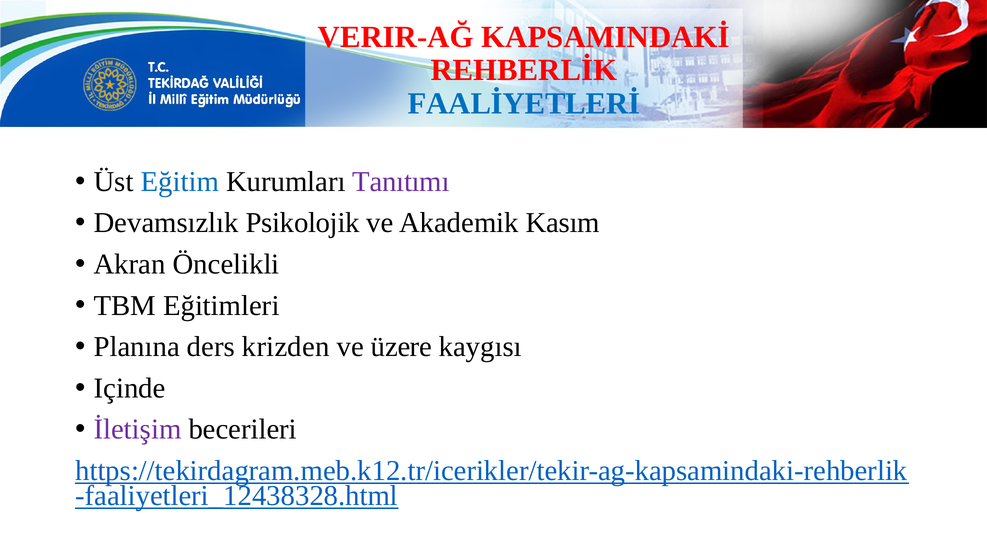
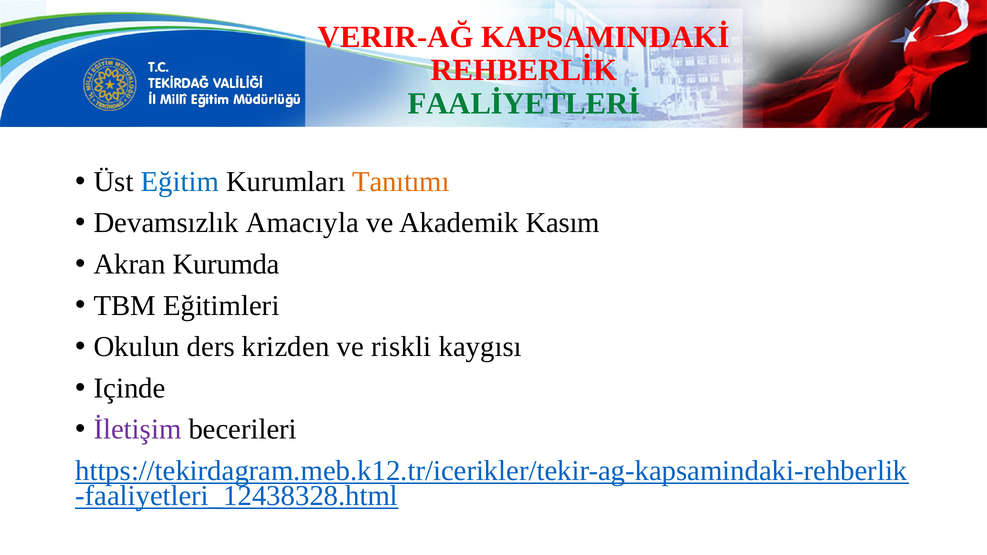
FAALİYETLERİ colour: blue -> green
Tanıtımı colour: purple -> orange
Psikolojik: Psikolojik -> Amacıyla
Öncelikli: Öncelikli -> Kurumda
Planına: Planına -> Okulun
üzere: üzere -> riskli
